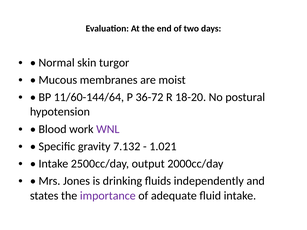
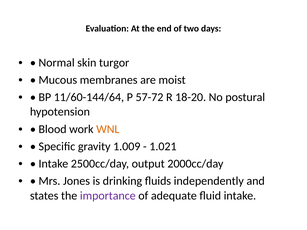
36-72: 36-72 -> 57-72
WNL colour: purple -> orange
7.132: 7.132 -> 1.009
